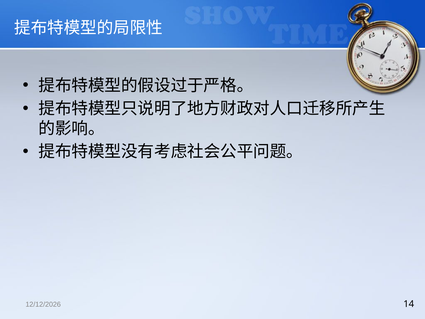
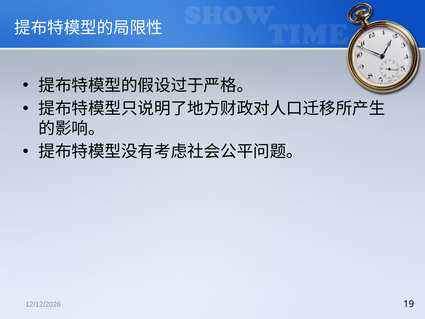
14: 14 -> 19
